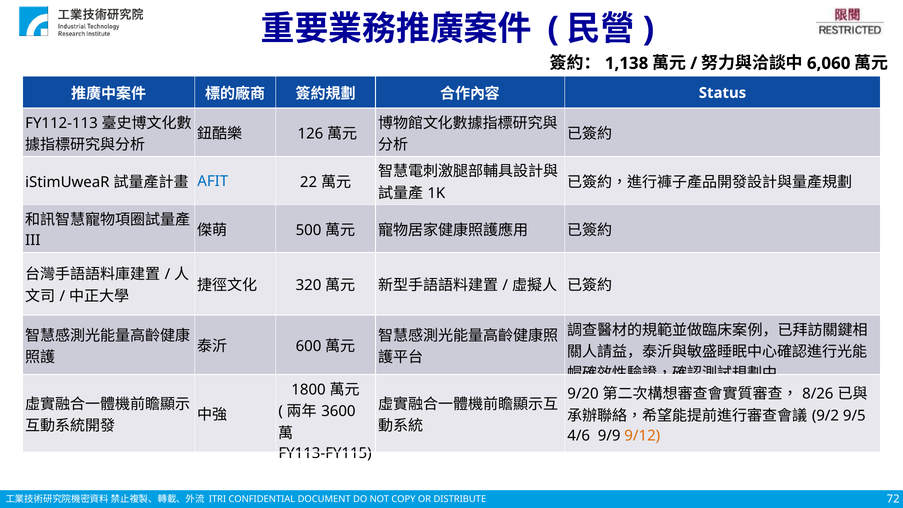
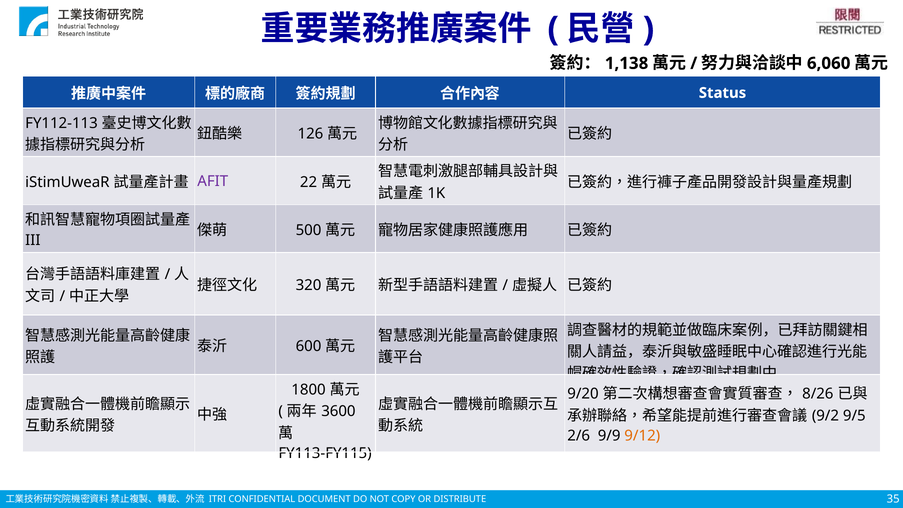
AFIT colour: blue -> purple
4/6: 4/6 -> 2/6
72: 72 -> 35
